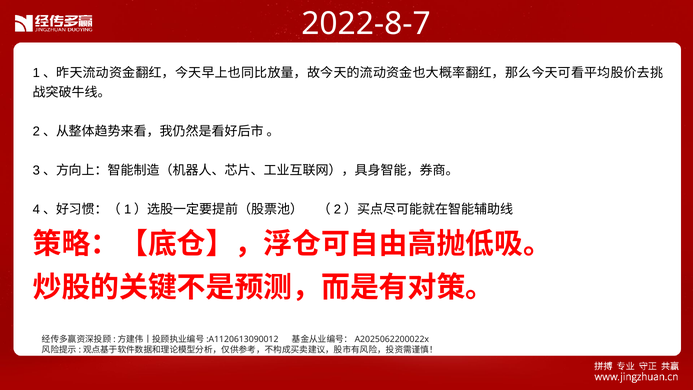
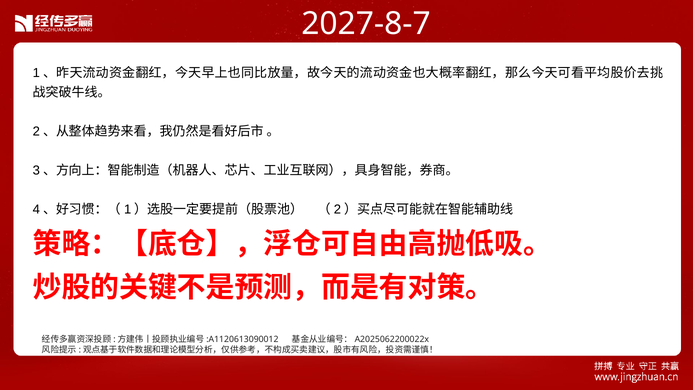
2022-8-7: 2022-8-7 -> 2027-8-7
